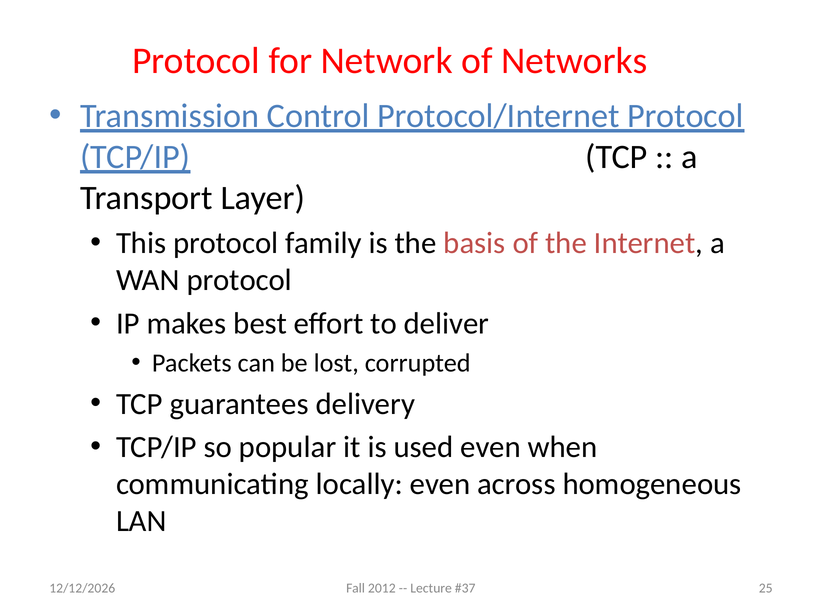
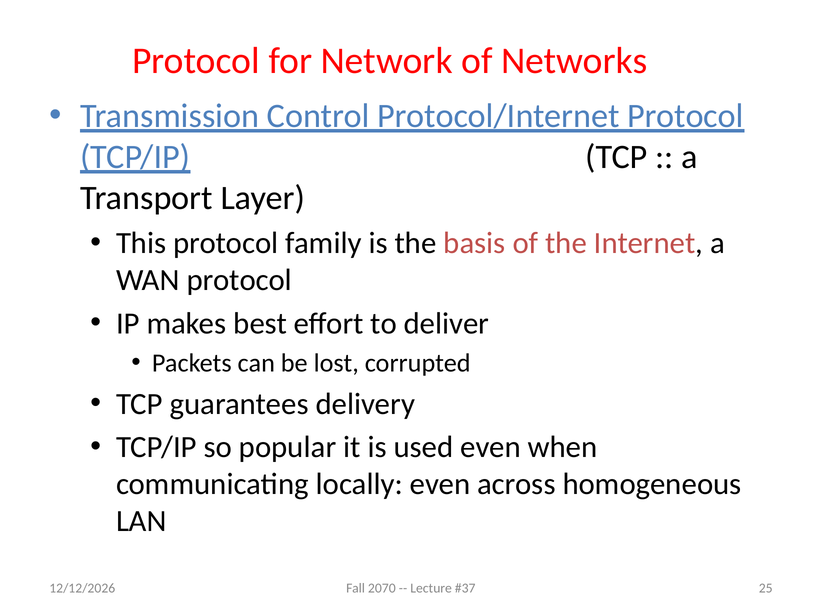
2012: 2012 -> 2070
